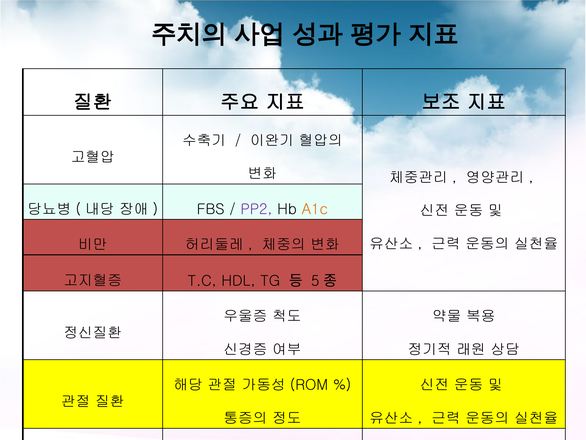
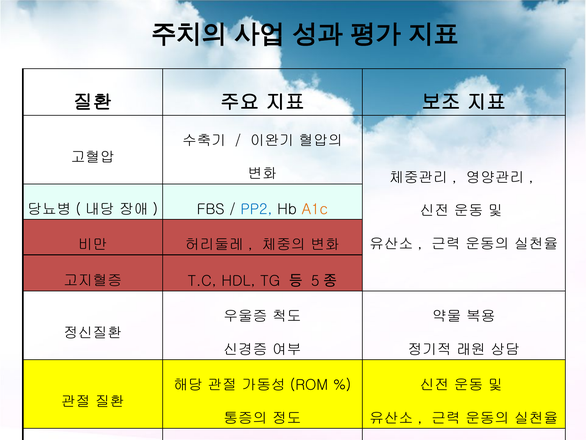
PP2 colour: purple -> blue
